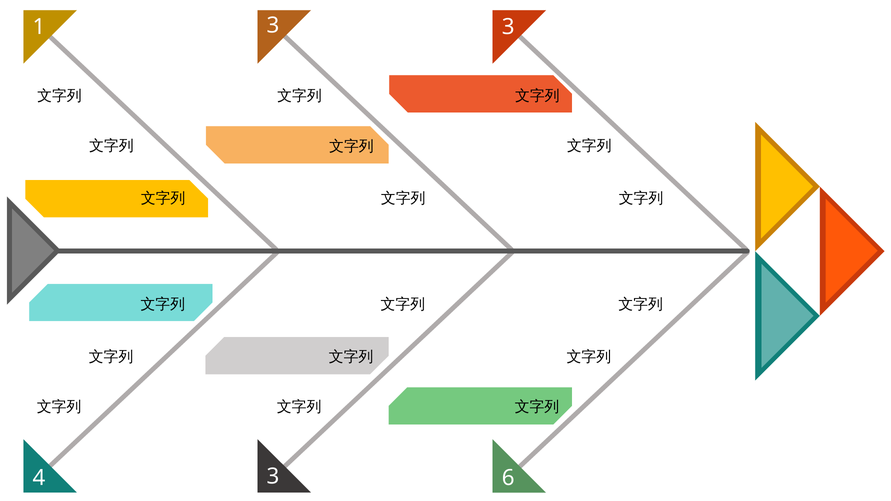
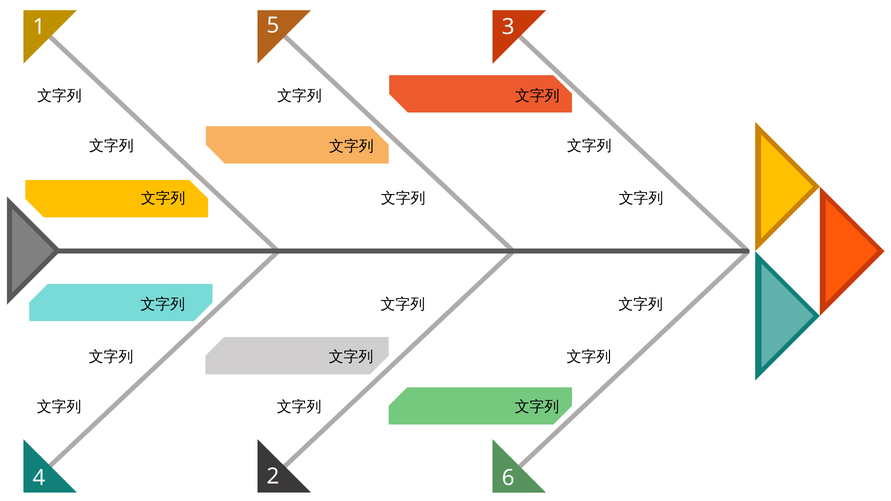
1 3: 3 -> 5
4 3: 3 -> 2
